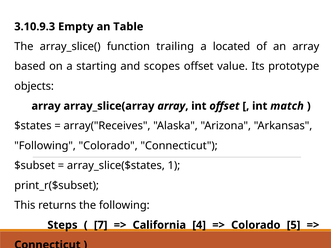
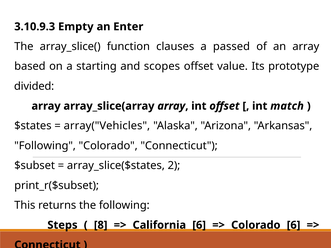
Table: Table -> Enter
trailing: trailing -> clauses
located: located -> passed
objects: objects -> divided
array("Receives: array("Receives -> array("Vehicles
1: 1 -> 2
7: 7 -> 8
California 4: 4 -> 6
Colorado 5: 5 -> 6
